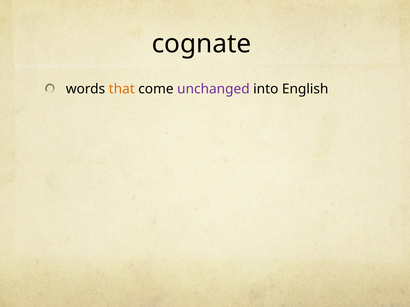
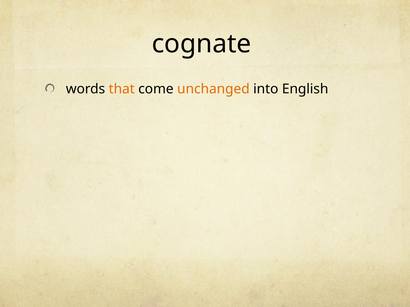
unchanged colour: purple -> orange
